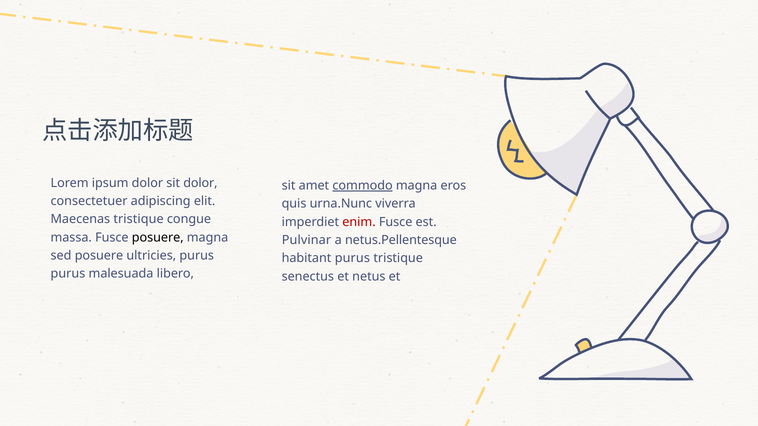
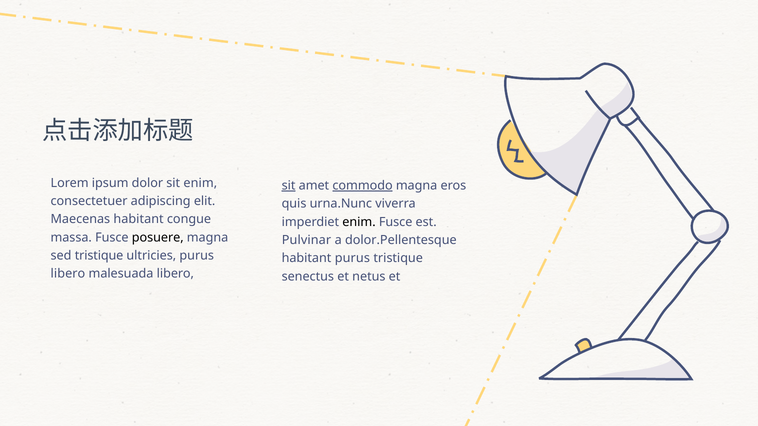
sit dolor: dolor -> enim
sit at (289, 186) underline: none -> present
Maecenas tristique: tristique -> habitant
enim at (359, 222) colour: red -> black
netus.Pellentesque: netus.Pellentesque -> dolor.Pellentesque
sed posuere: posuere -> tristique
purus at (68, 274): purus -> libero
